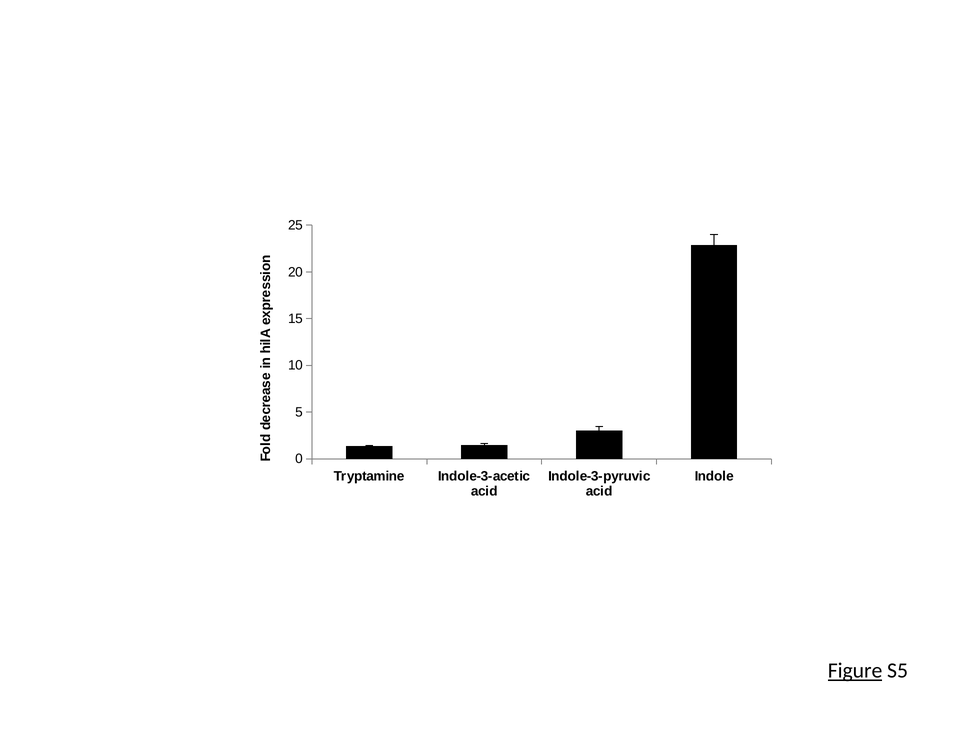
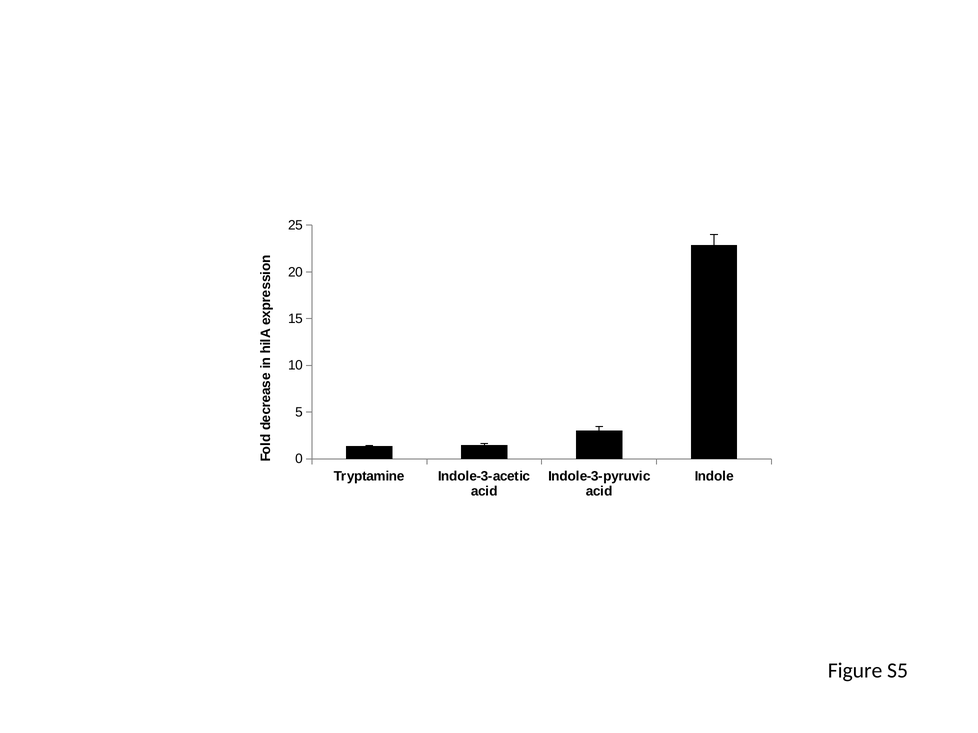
Figure underline: present -> none
